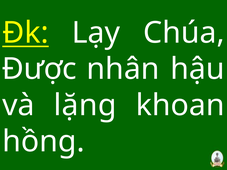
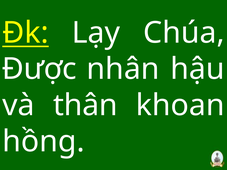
lặng: lặng -> thân
